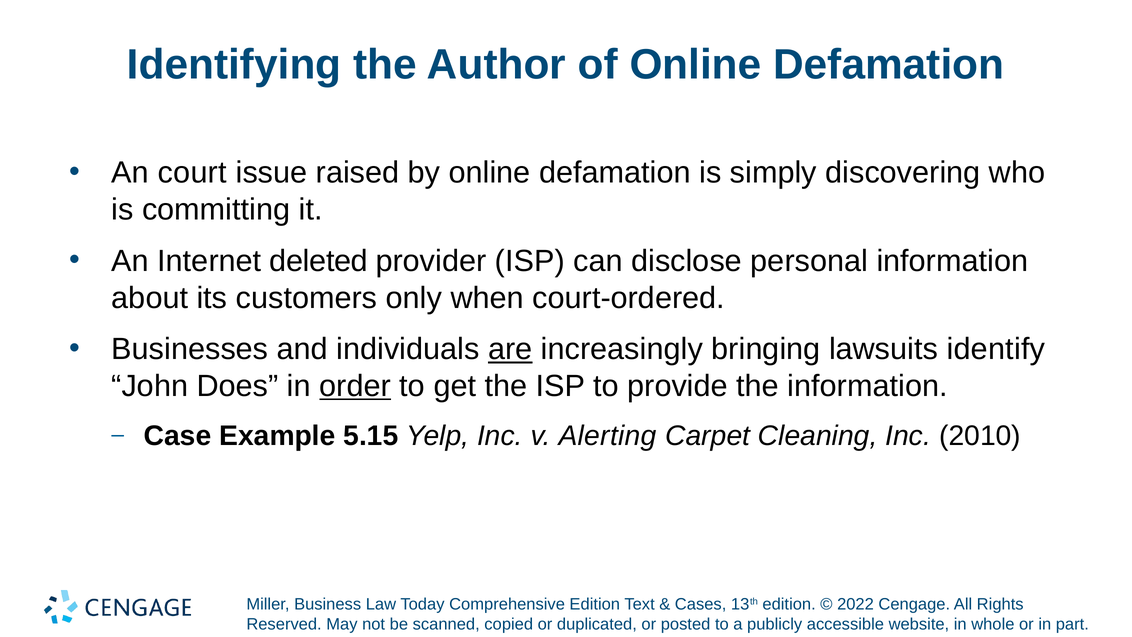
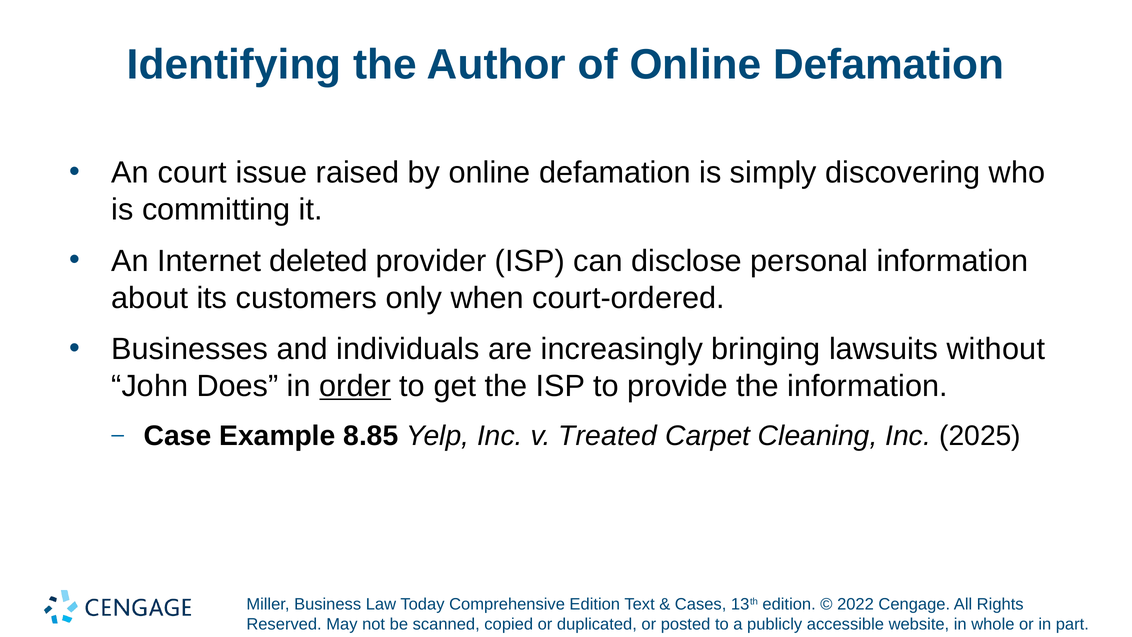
are underline: present -> none
identify: identify -> without
5.15: 5.15 -> 8.85
Alerting: Alerting -> Treated
2010: 2010 -> 2025
